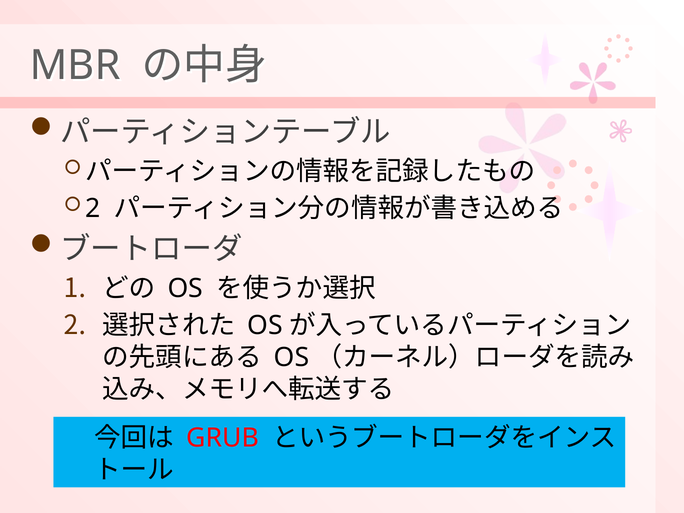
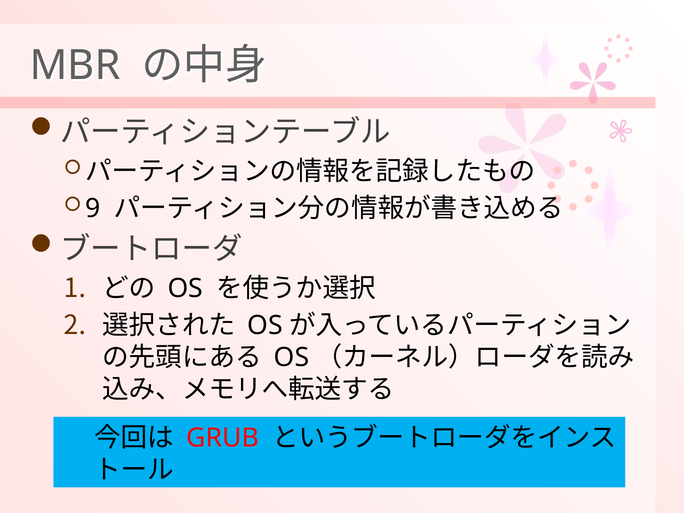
2 at (93, 209): 2 -> 9
